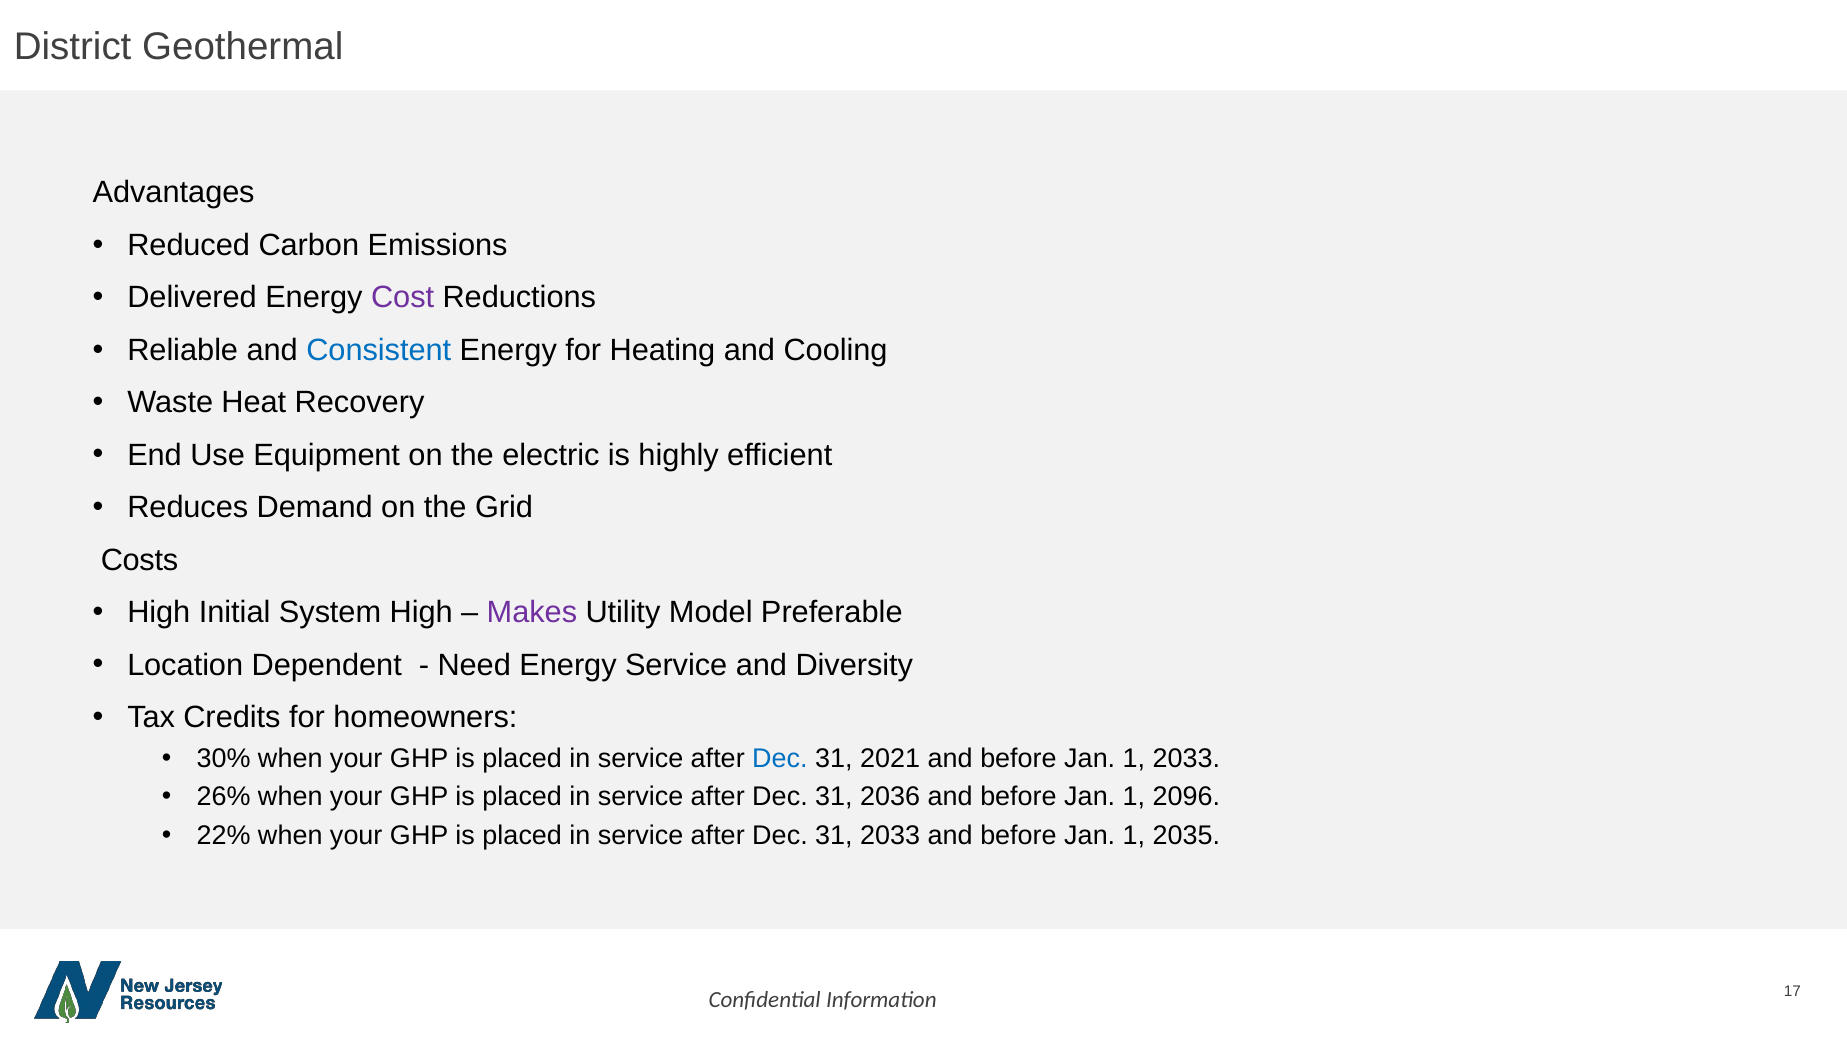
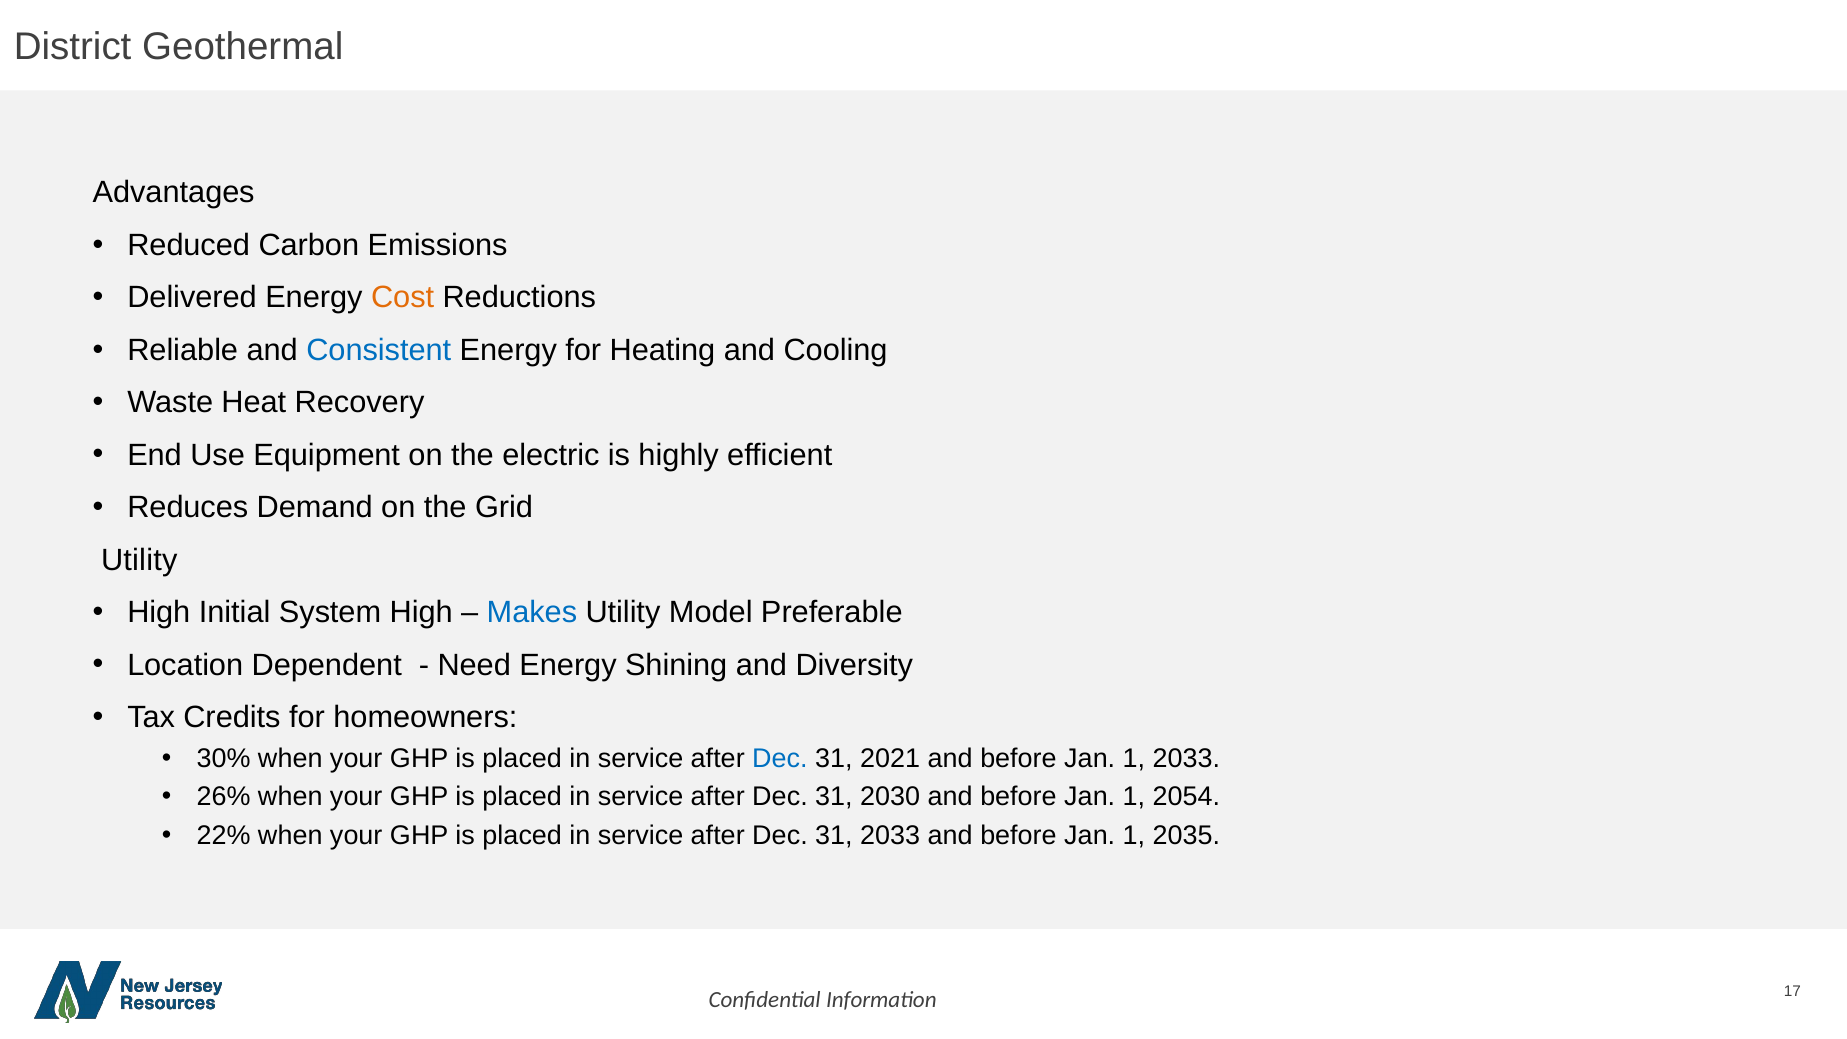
Cost colour: purple -> orange
Costs at (139, 560): Costs -> Utility
Makes colour: purple -> blue
Energy Service: Service -> Shining
2036: 2036 -> 2030
2096: 2096 -> 2054
